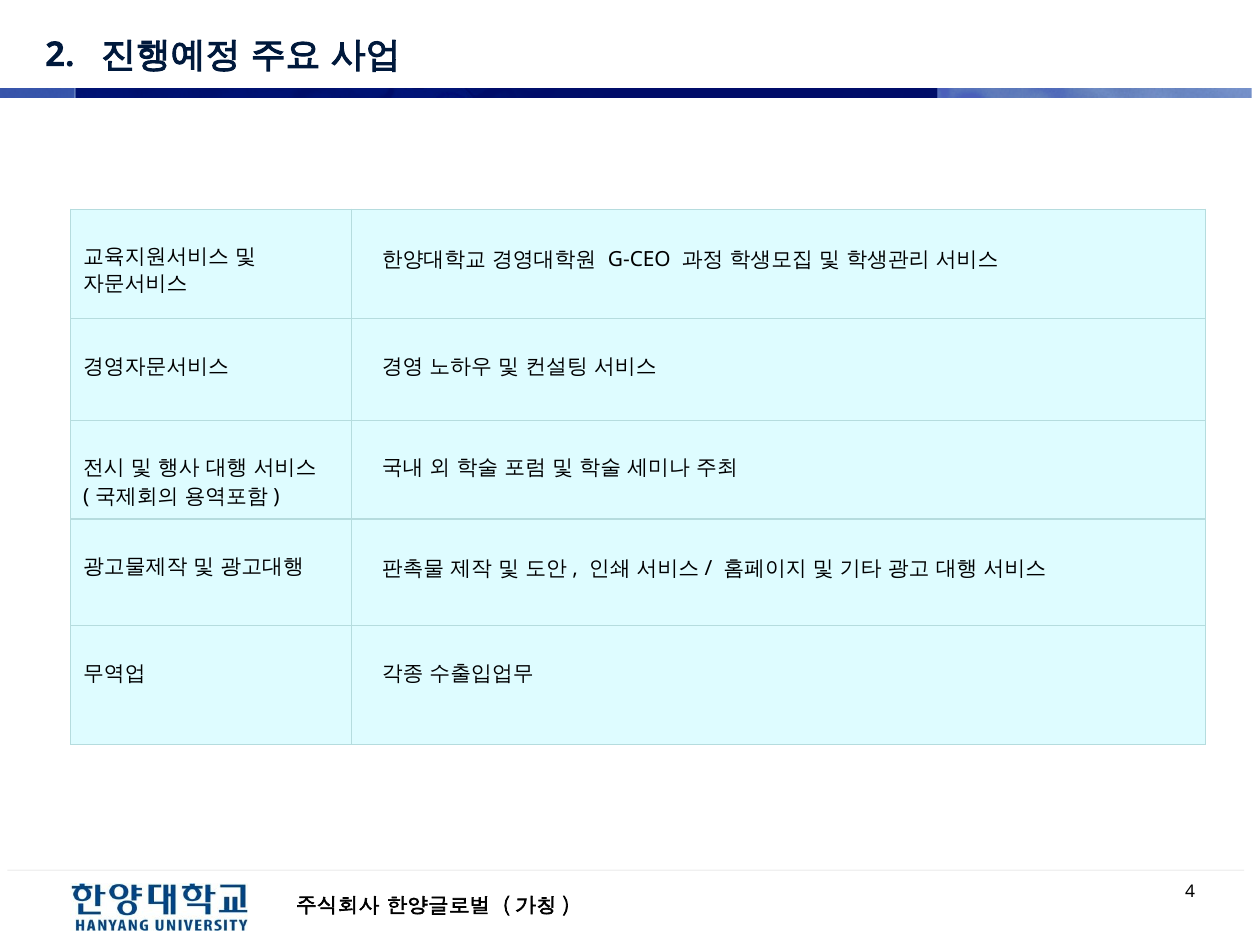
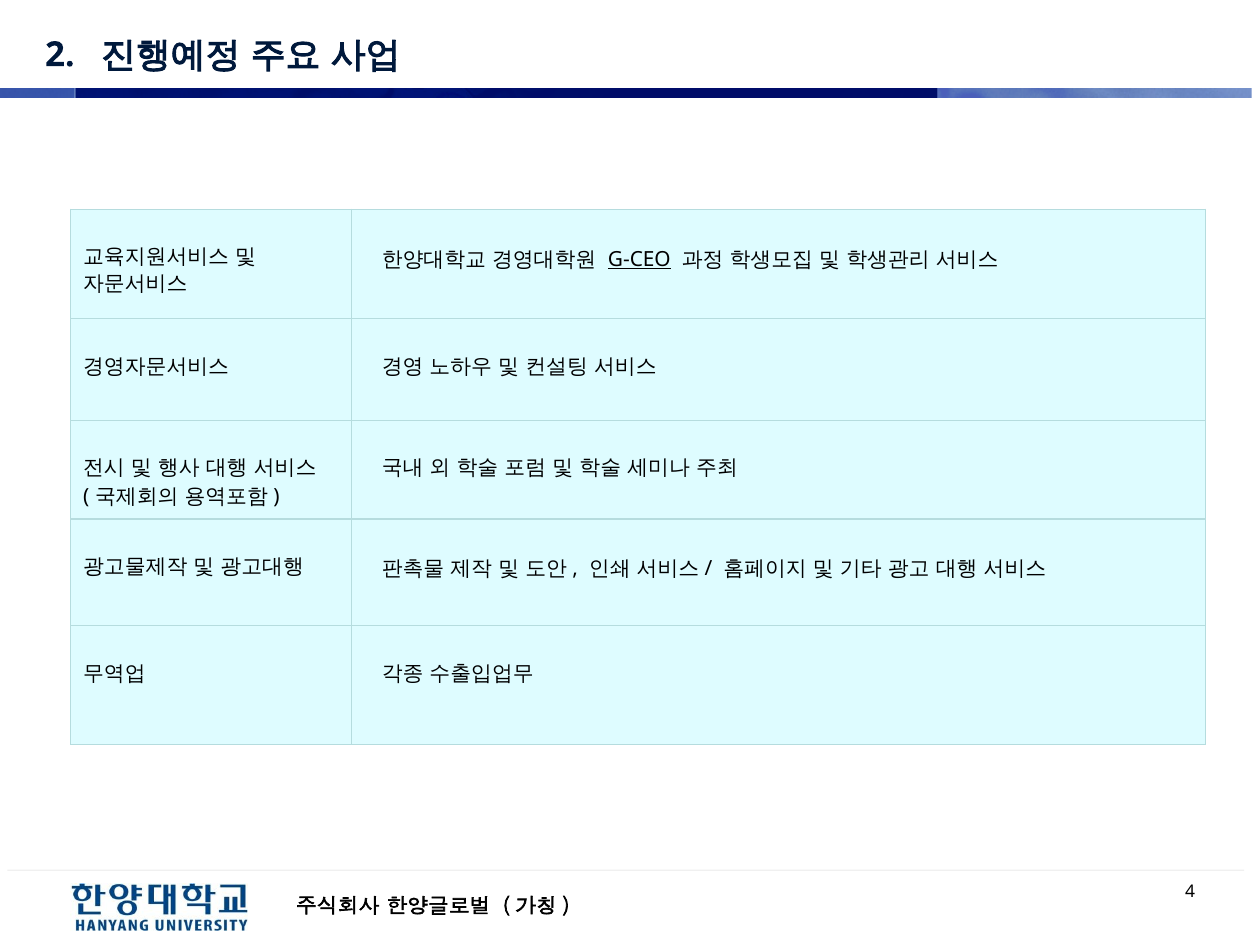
G-CEO underline: none -> present
